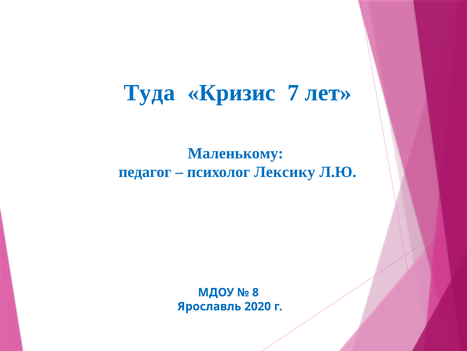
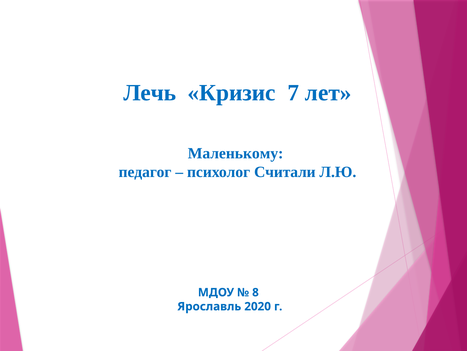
Туда: Туда -> Лечь
Лексику: Лексику -> Считали
